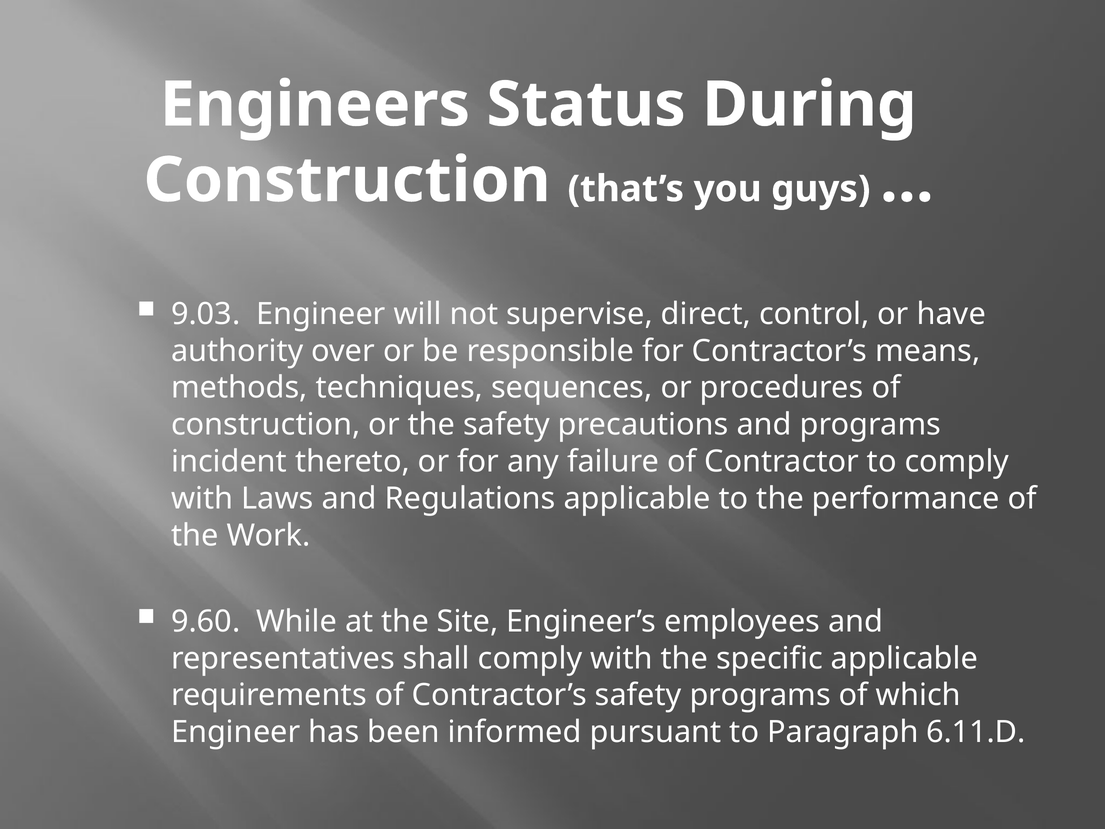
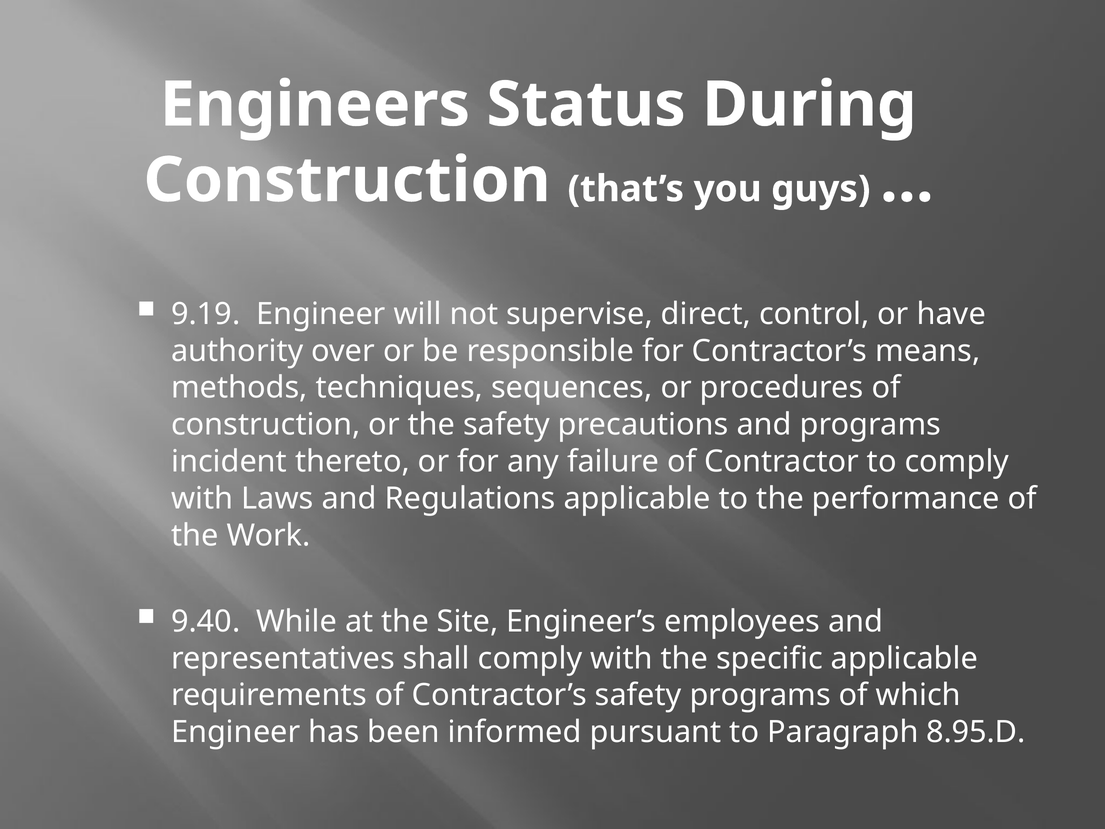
9.03: 9.03 -> 9.19
9.60: 9.60 -> 9.40
6.11.D: 6.11.D -> 8.95.D
